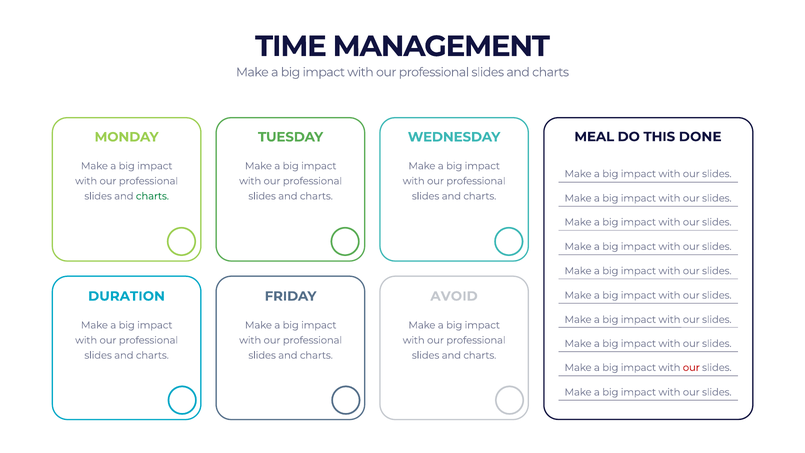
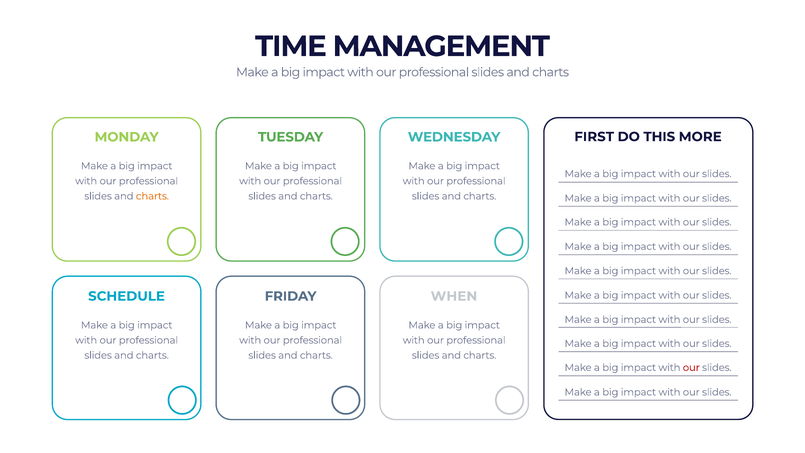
MEAL: MEAL -> FIRST
DONE: DONE -> MORE
charts at (152, 196) colour: green -> orange
DURATION: DURATION -> SCHEDULE
AVOID: AVOID -> WHEN
